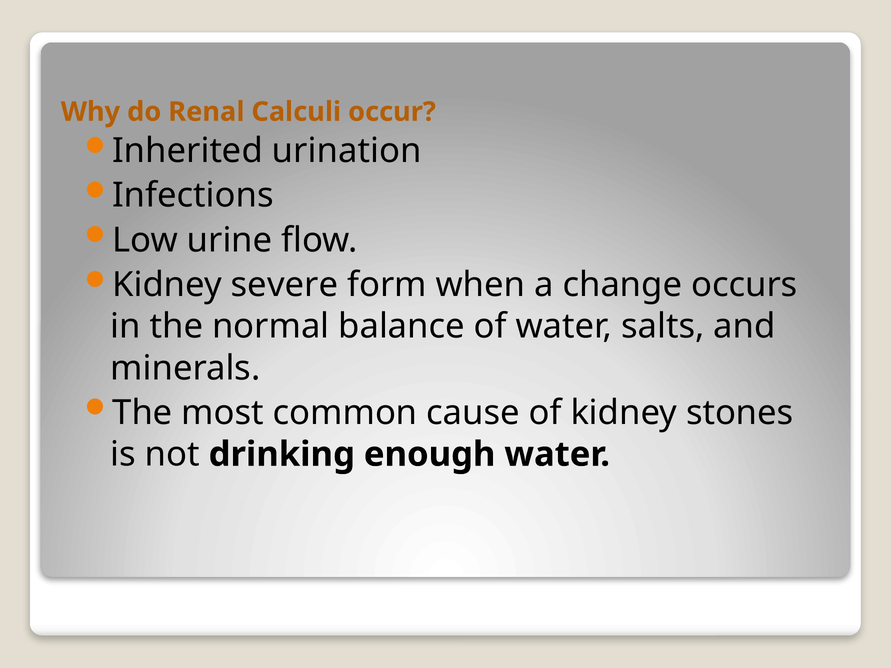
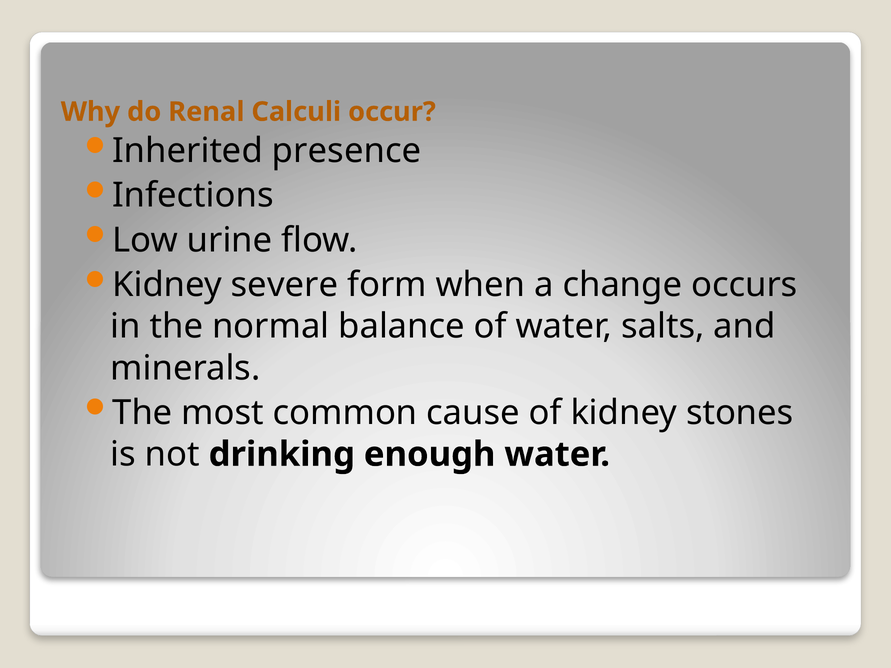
urination: urination -> presence
